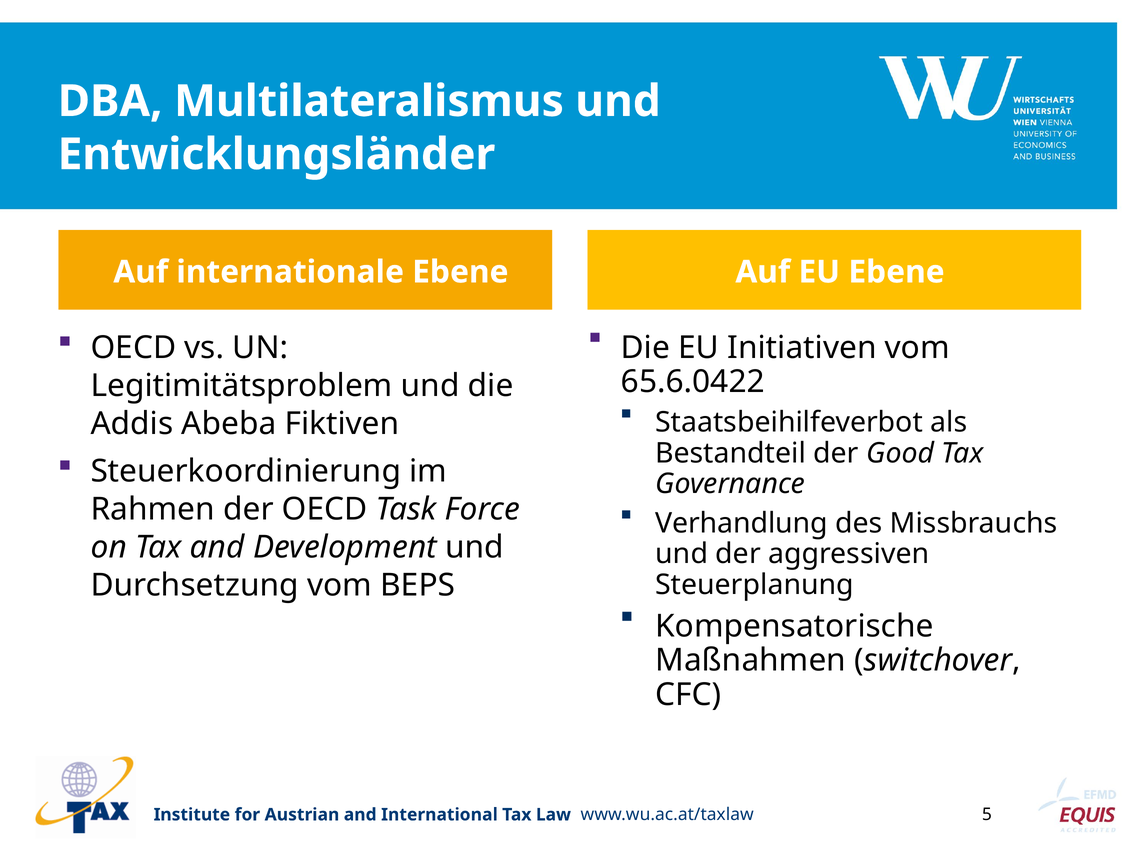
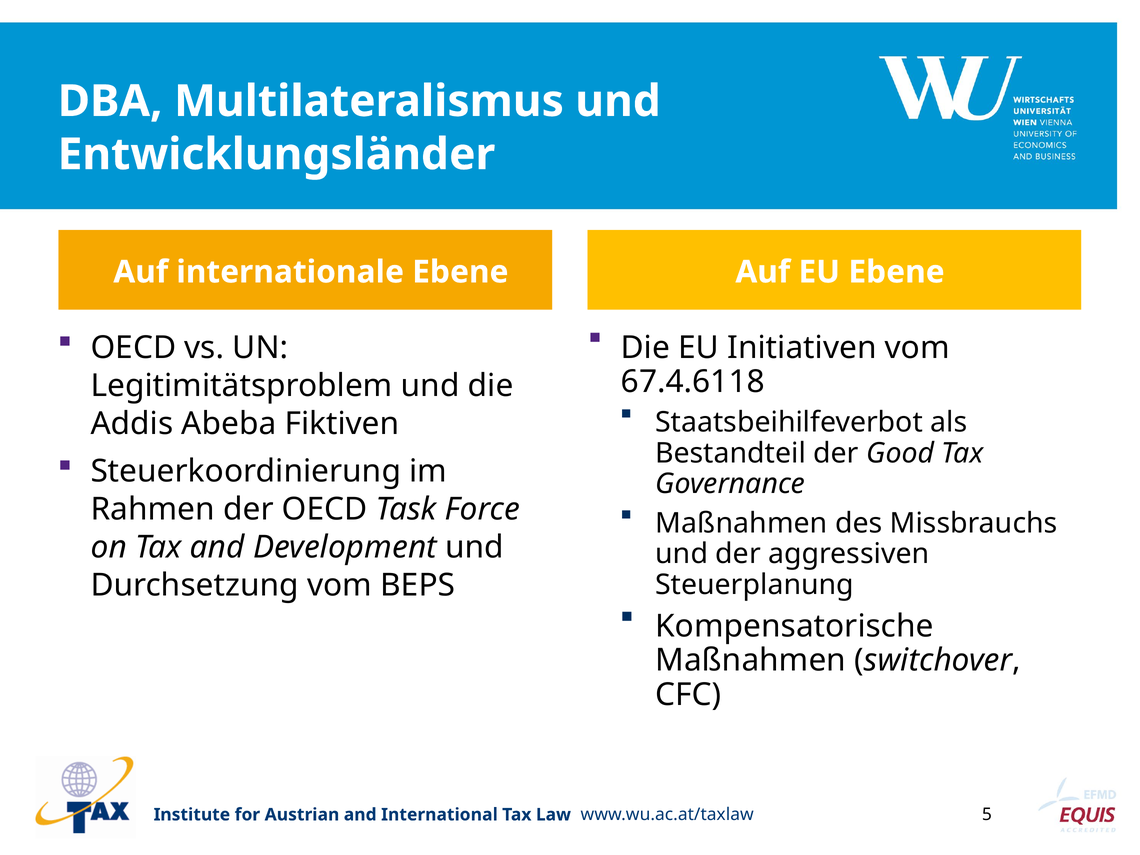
65.6.0422: 65.6.0422 -> 67.4.6118
Verhandlung at (742, 523): Verhandlung -> Maßnahmen
